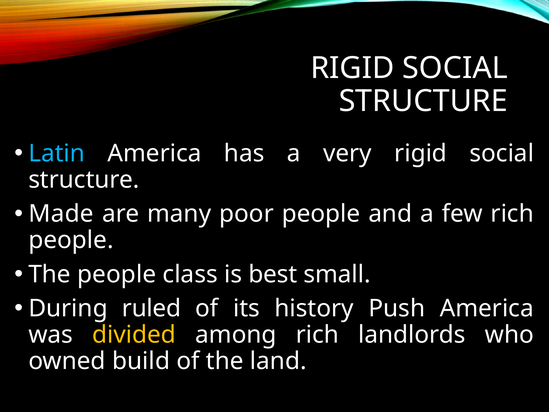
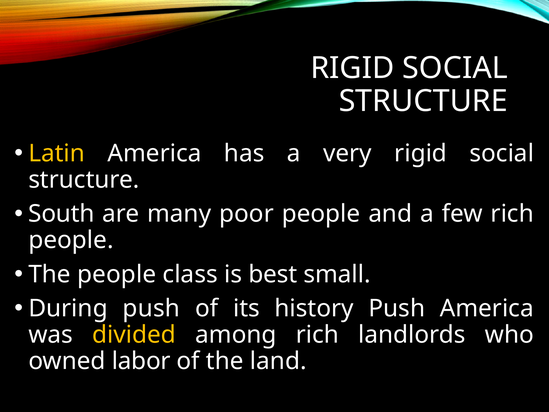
Latin colour: light blue -> yellow
Made: Made -> South
During ruled: ruled -> push
build: build -> labor
